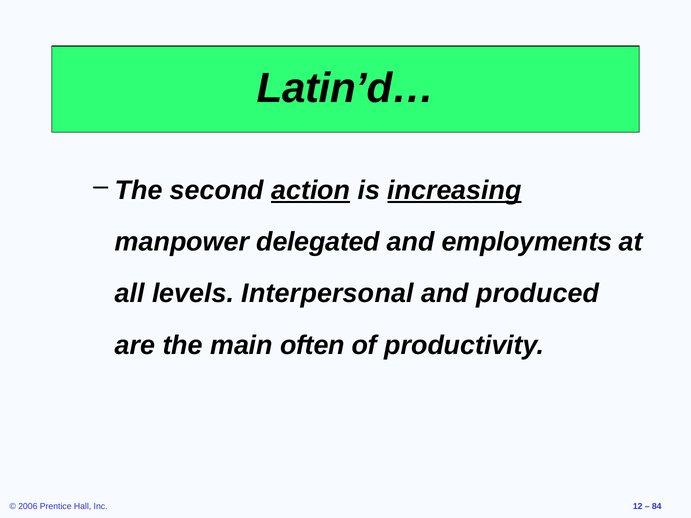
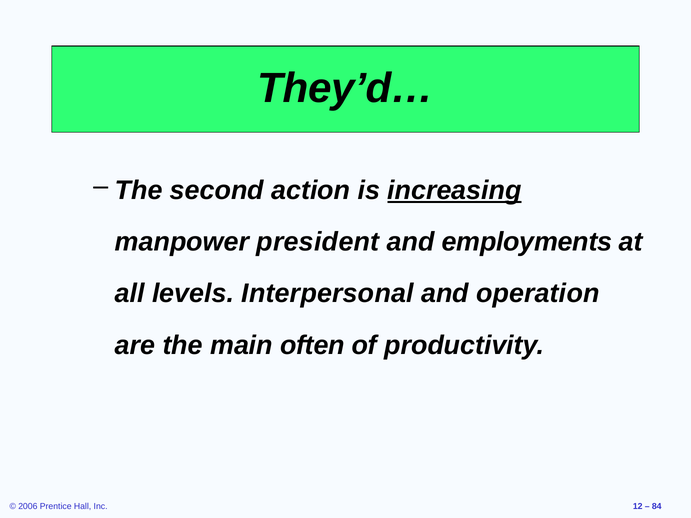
Latin’d…: Latin’d… -> They’d…
action underline: present -> none
delegated: delegated -> president
produced: produced -> operation
